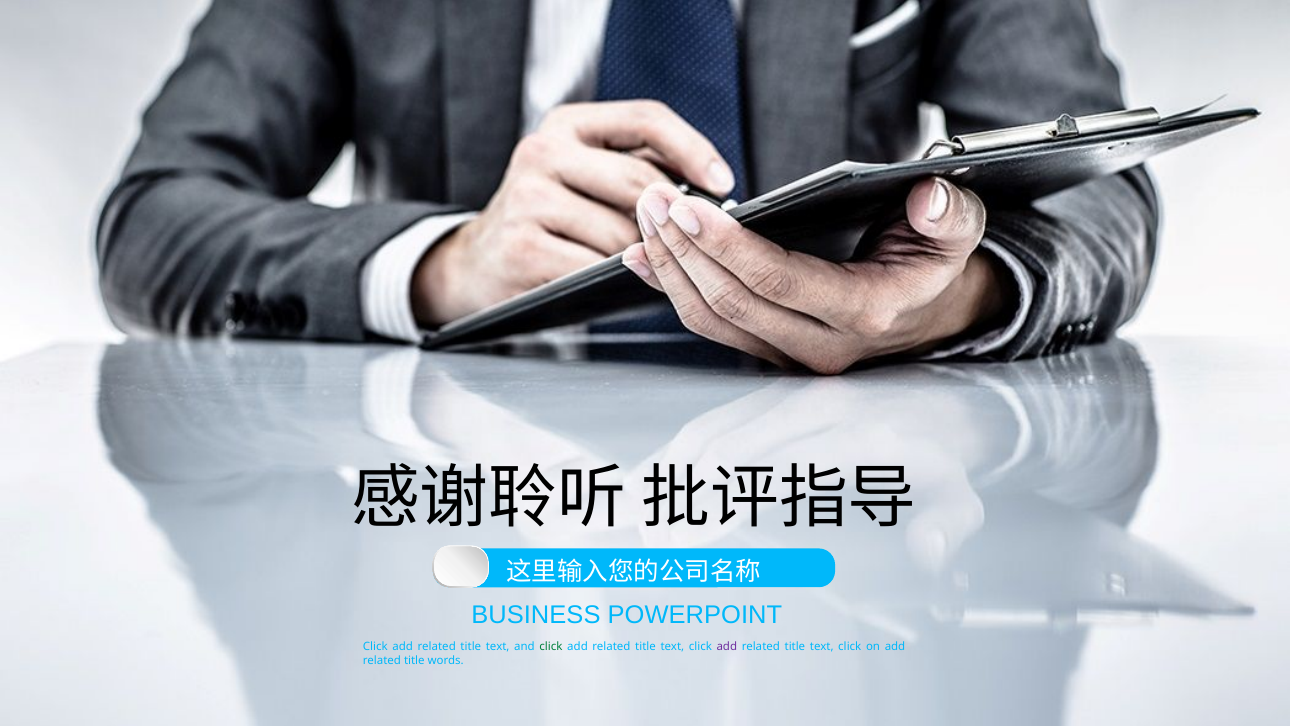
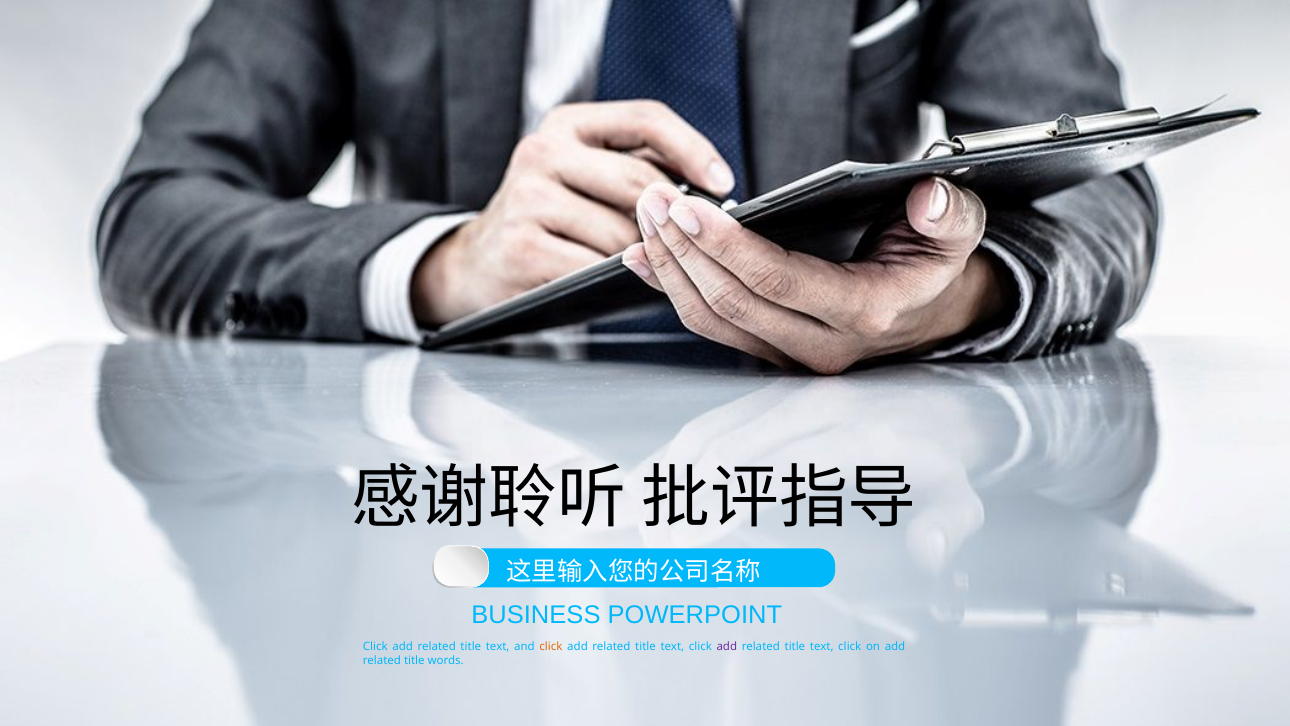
click at (551, 647) colour: green -> orange
